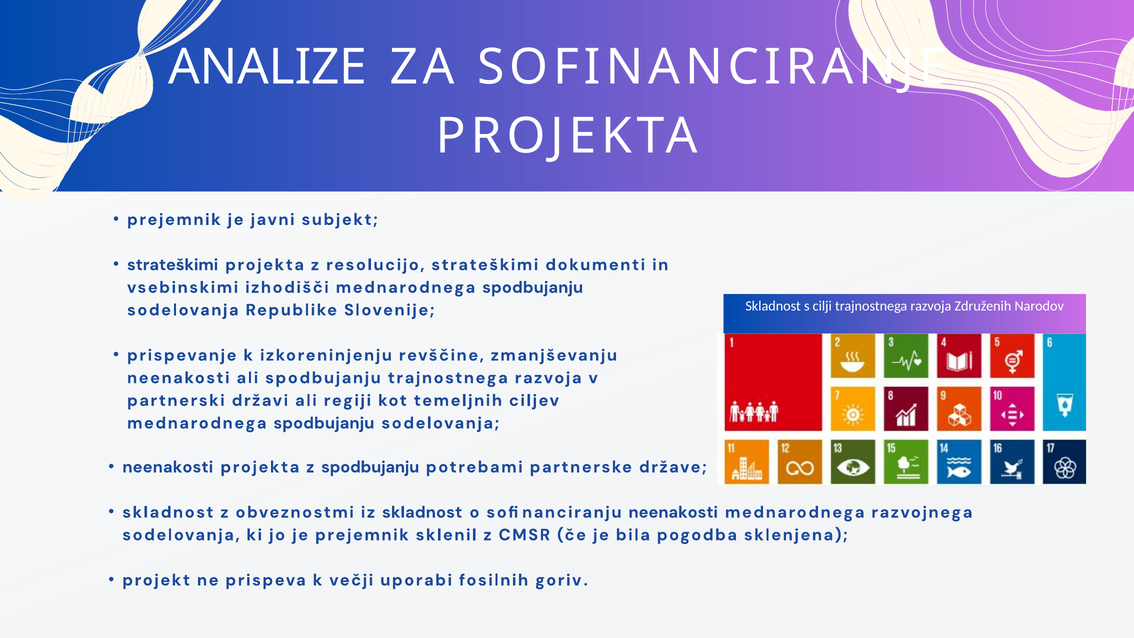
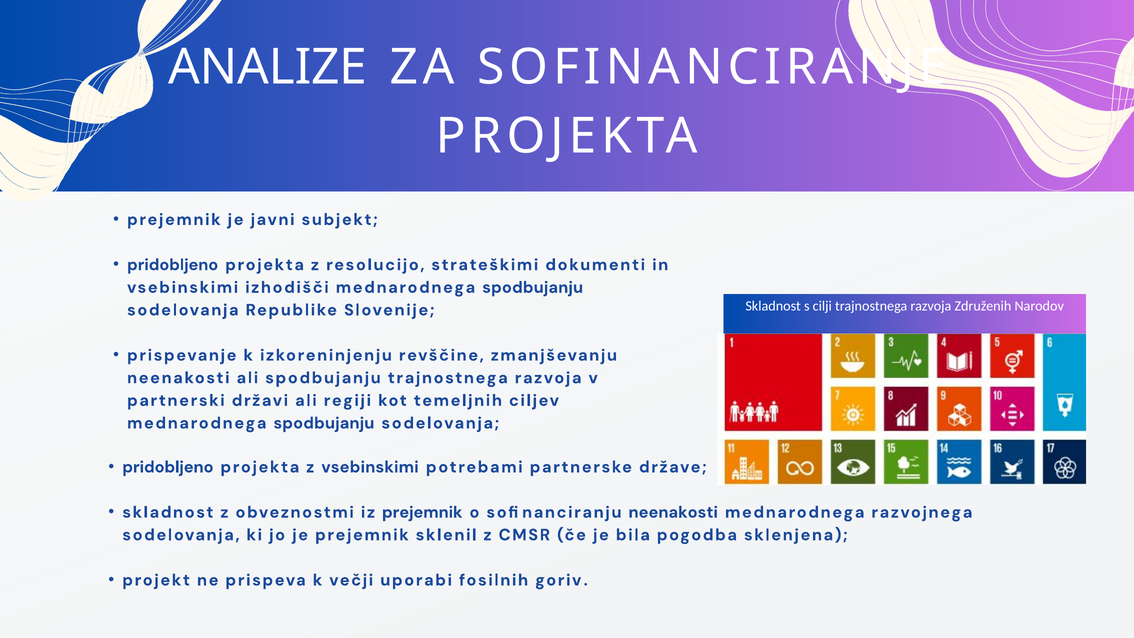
strateškimi at (173, 265): strateškimi -> pridobljeno
neenakosti at (168, 467): neenakosti -> pridobljeno
z spodbujanju: spodbujanju -> vsebinskimi
iz skladnost: skladnost -> prejemnik
